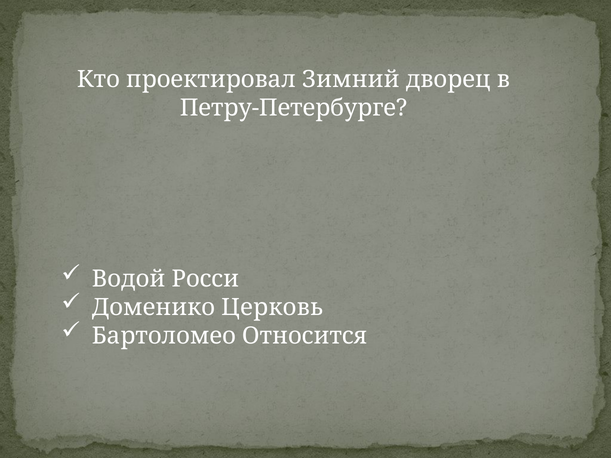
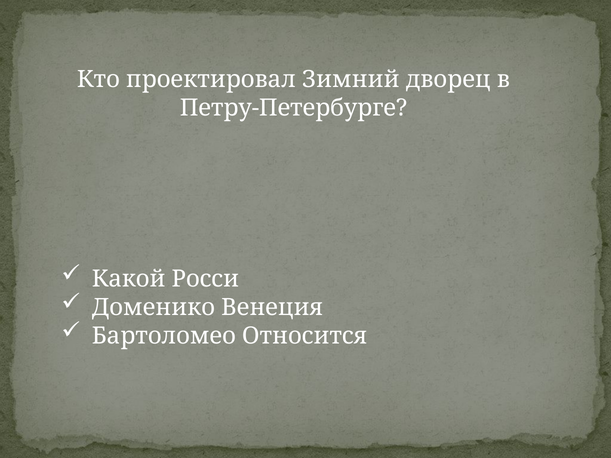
Водой: Водой -> Какой
Церковь: Церковь -> Венеция
